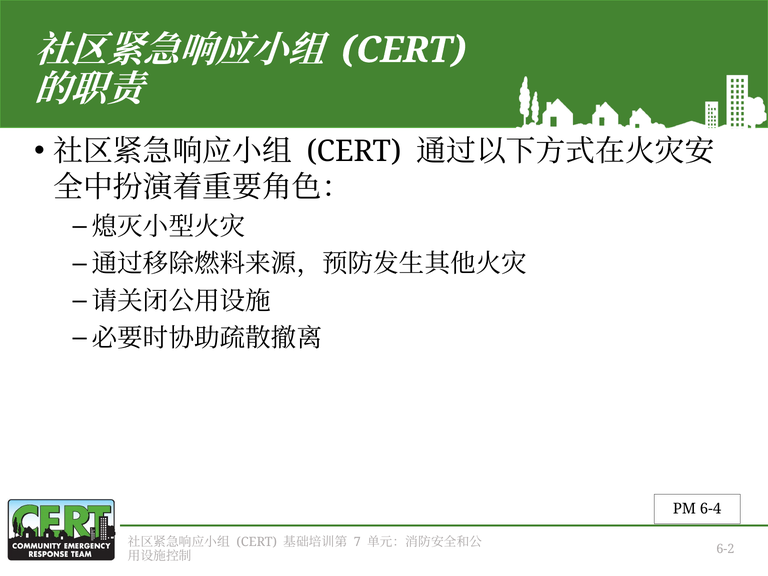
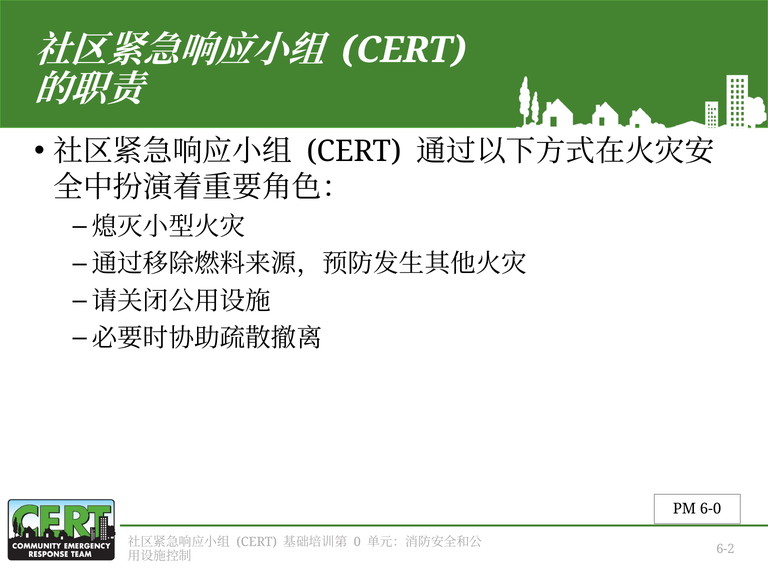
6-4: 6-4 -> 6-0
7: 7 -> 0
